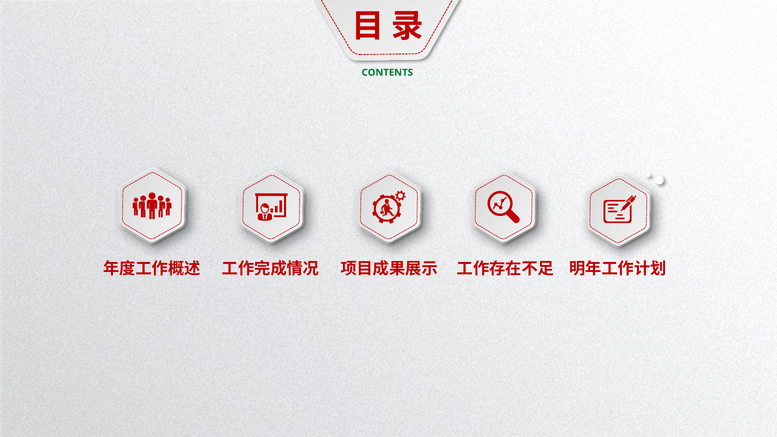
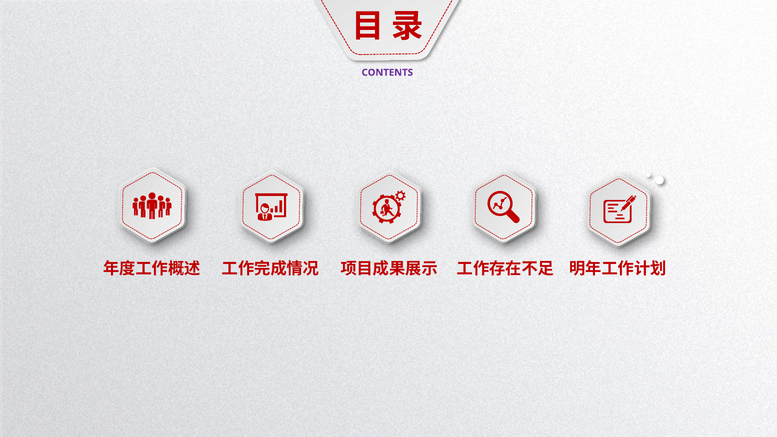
CONTENTS colour: green -> purple
